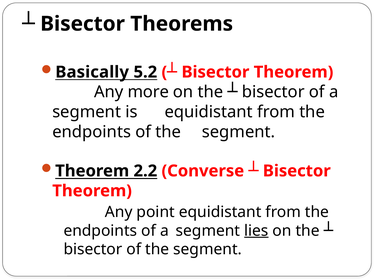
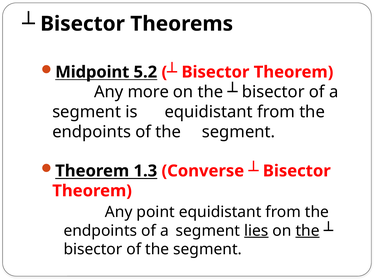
Basically: Basically -> Midpoint
2.2: 2.2 -> 1.3
the at (308, 231) underline: none -> present
